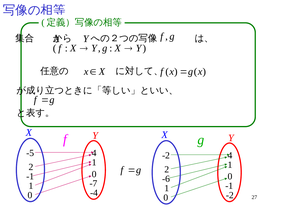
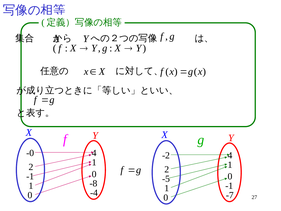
-5: -5 -> -0
-6: -6 -> -5
-7: -7 -> -8
-2 at (230, 195): -2 -> -7
